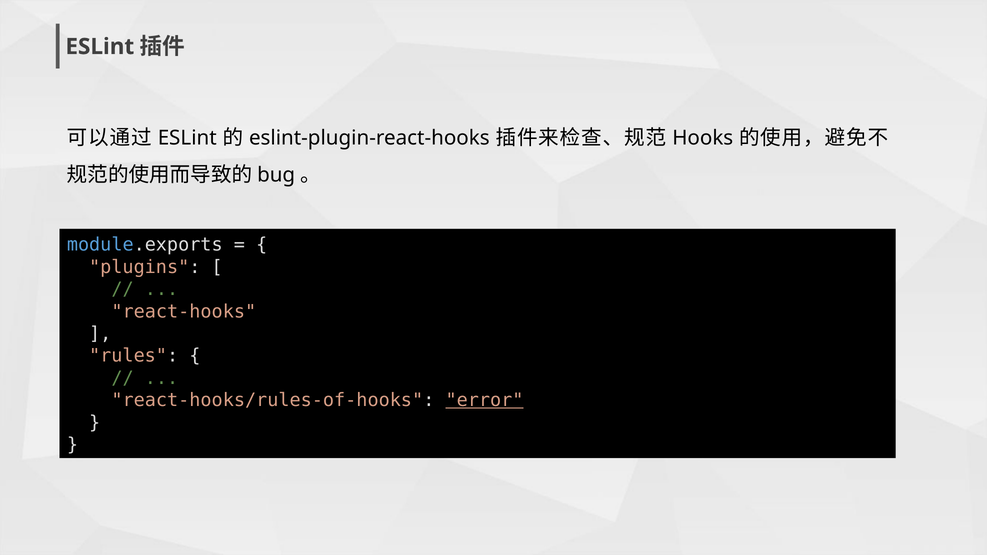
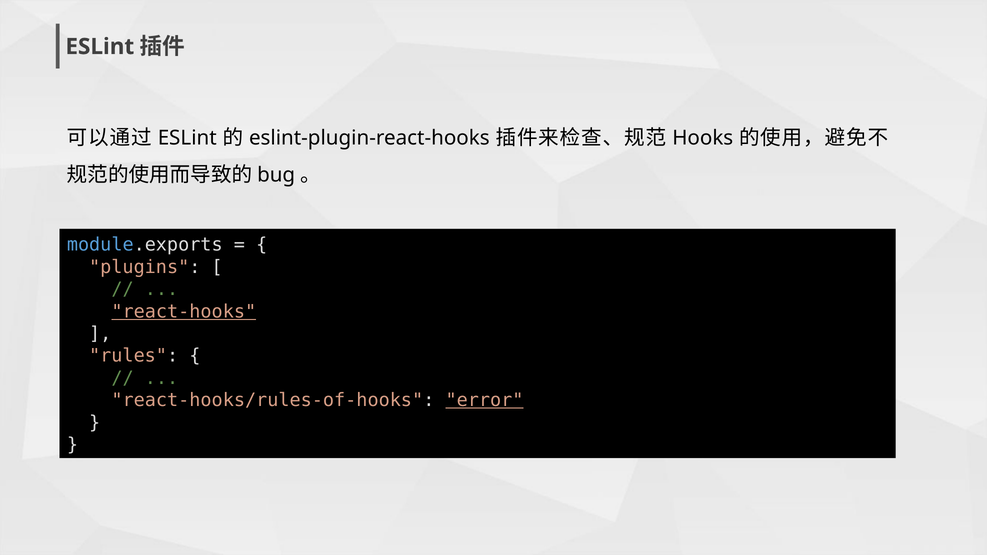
react-hooks underline: none -> present
